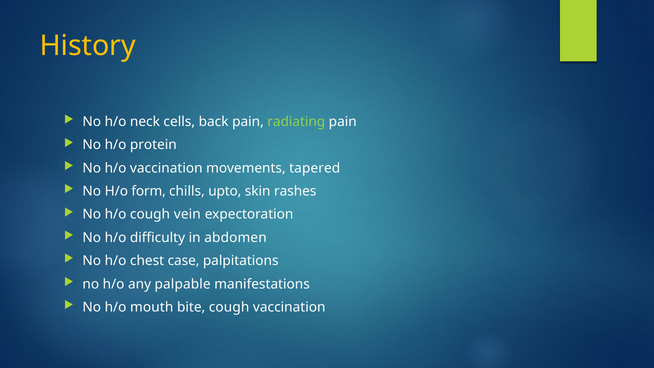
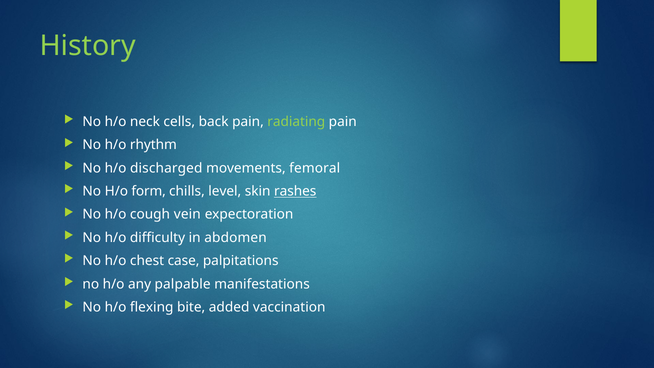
History colour: yellow -> light green
protein: protein -> rhythm
h/o vaccination: vaccination -> discharged
tapered: tapered -> femoral
upto: upto -> level
rashes underline: none -> present
mouth: mouth -> flexing
bite cough: cough -> added
